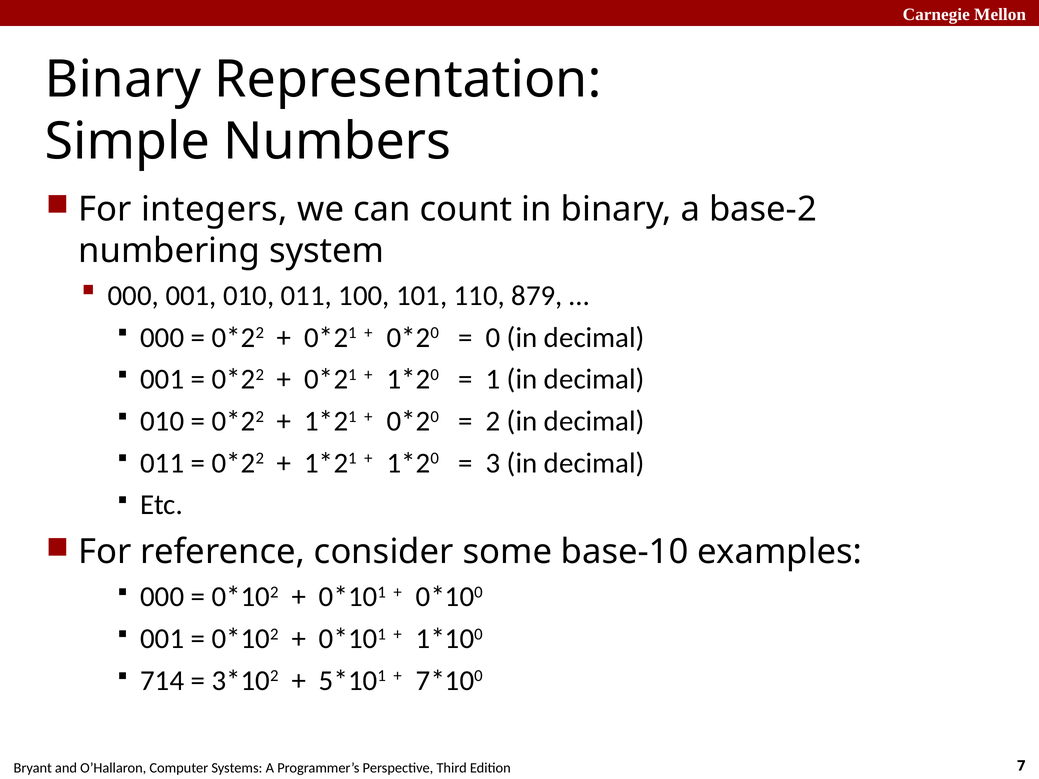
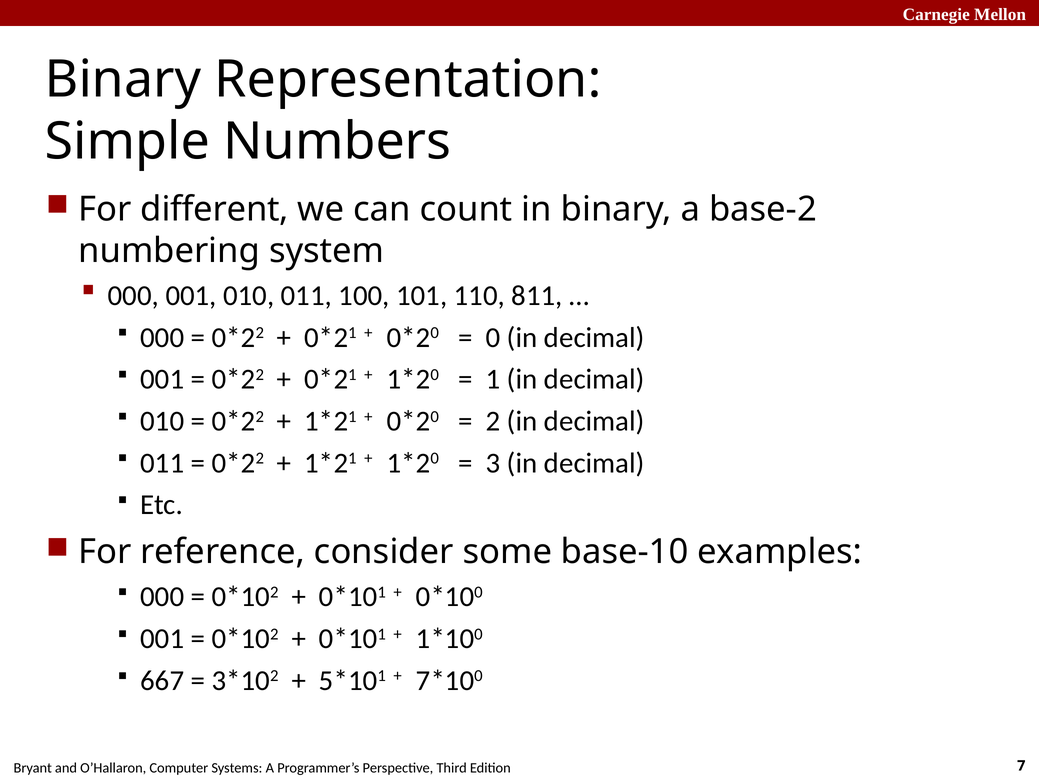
integers: integers -> different
879: 879 -> 811
714: 714 -> 667
